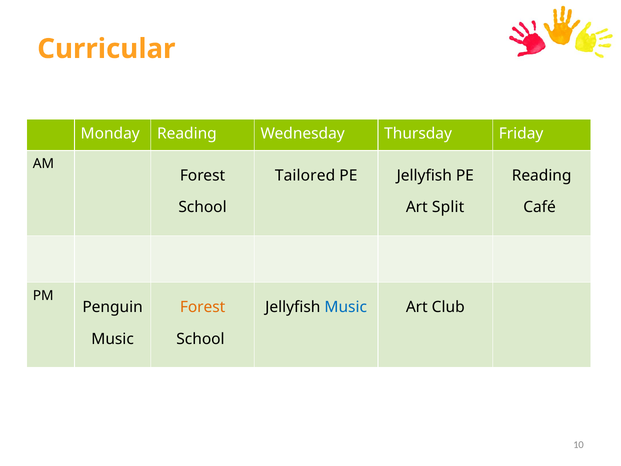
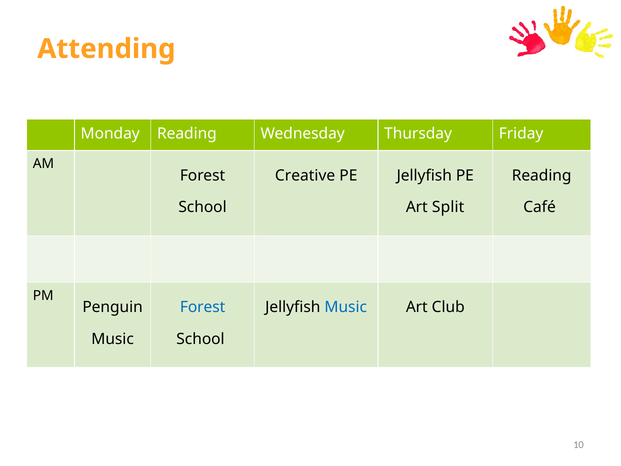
Curricular: Curricular -> Attending
Tailored: Tailored -> Creative
Forest at (203, 307) colour: orange -> blue
